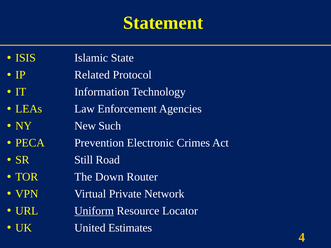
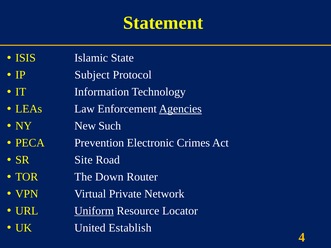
Related: Related -> Subject
Agencies underline: none -> present
Still: Still -> Site
Estimates: Estimates -> Establish
